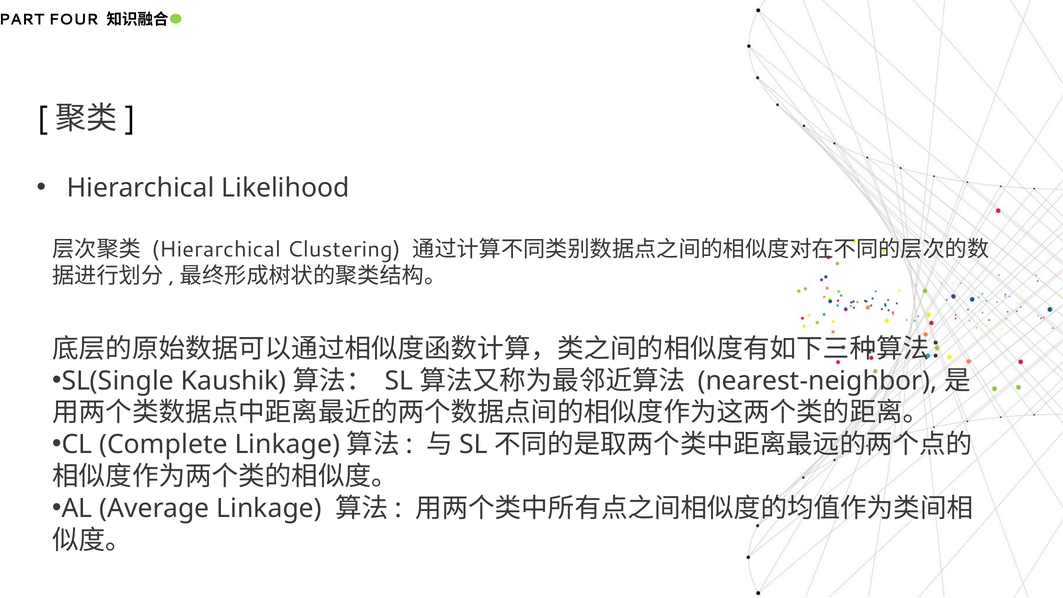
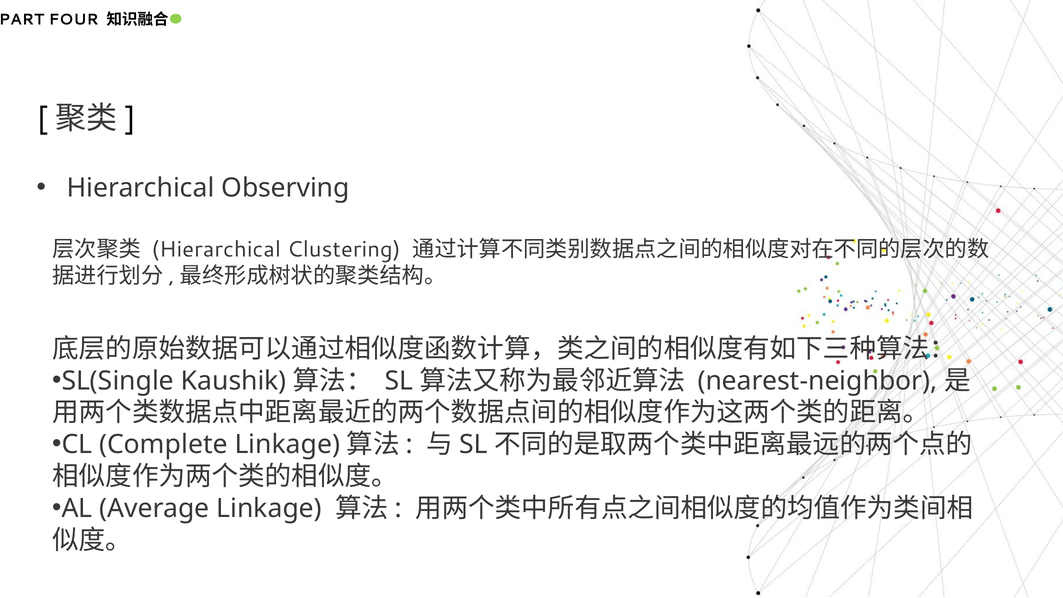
Likelihood: Likelihood -> Observing
